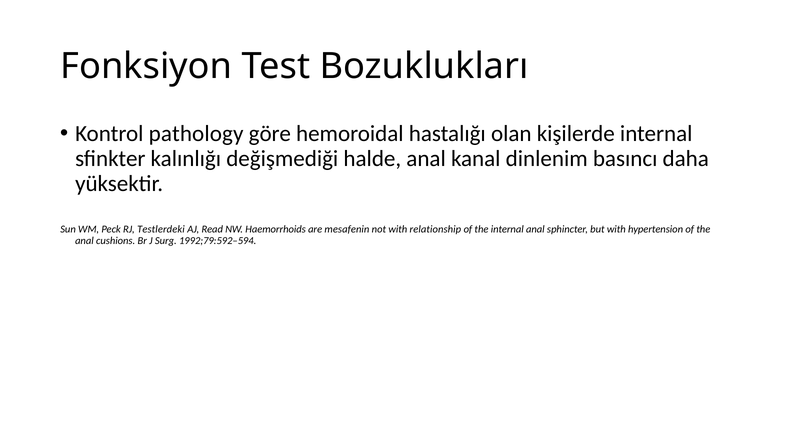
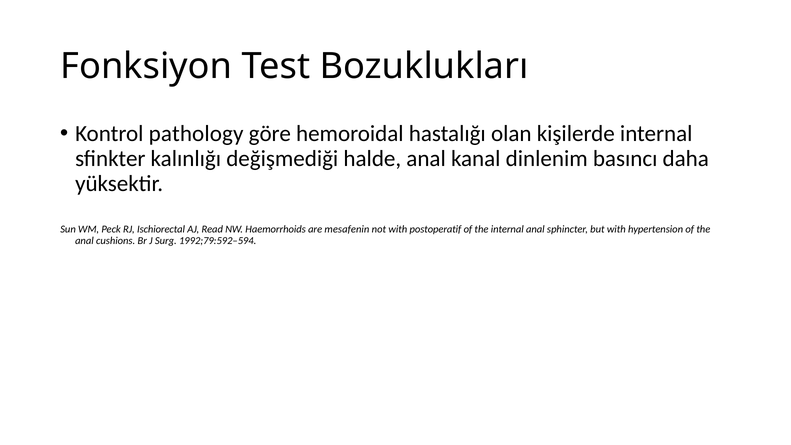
Testlerdeki: Testlerdeki -> Ischiorectal
relationship: relationship -> postoperatif
